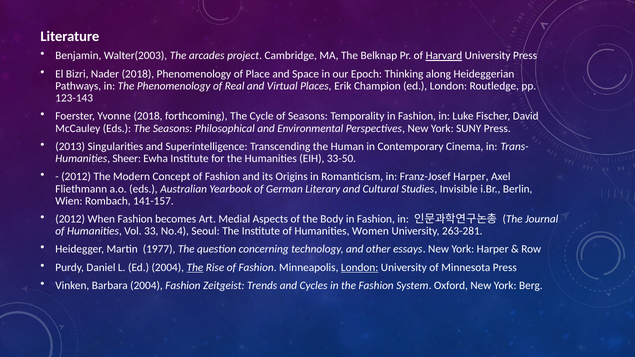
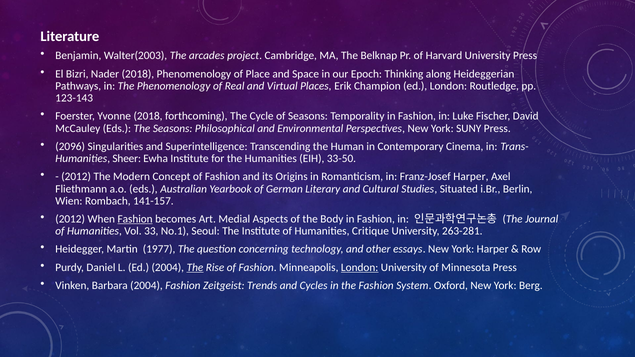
Harvard underline: present -> none
2013: 2013 -> 2096
Invisible: Invisible -> Situated
Fashion at (135, 219) underline: none -> present
No.4: No.4 -> No.1
Women: Women -> Critique
